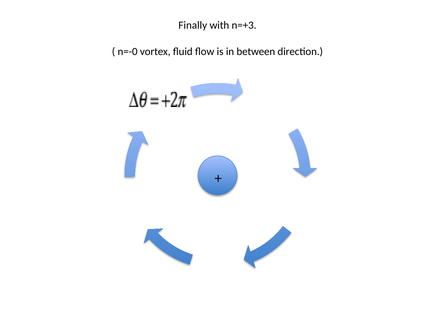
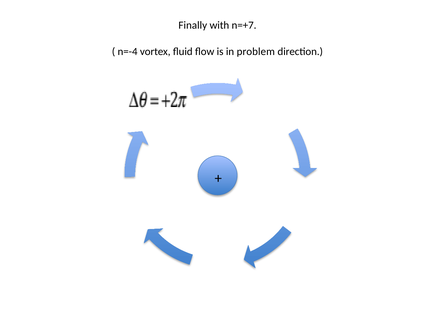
n=+3: n=+3 -> n=+7
n=-0: n=-0 -> n=-4
between: between -> problem
